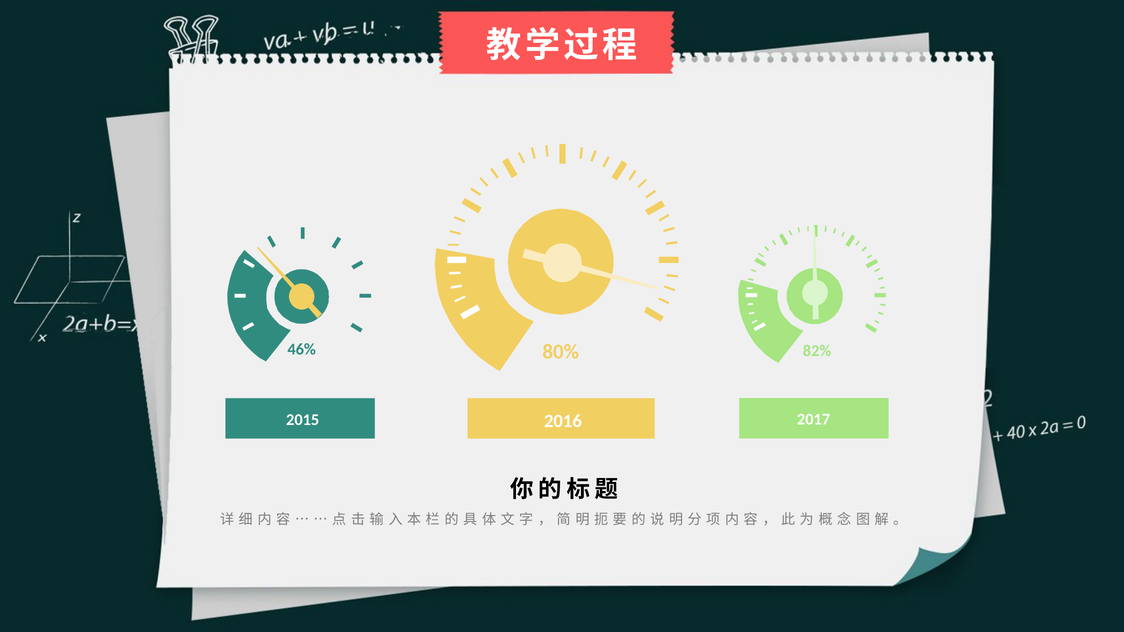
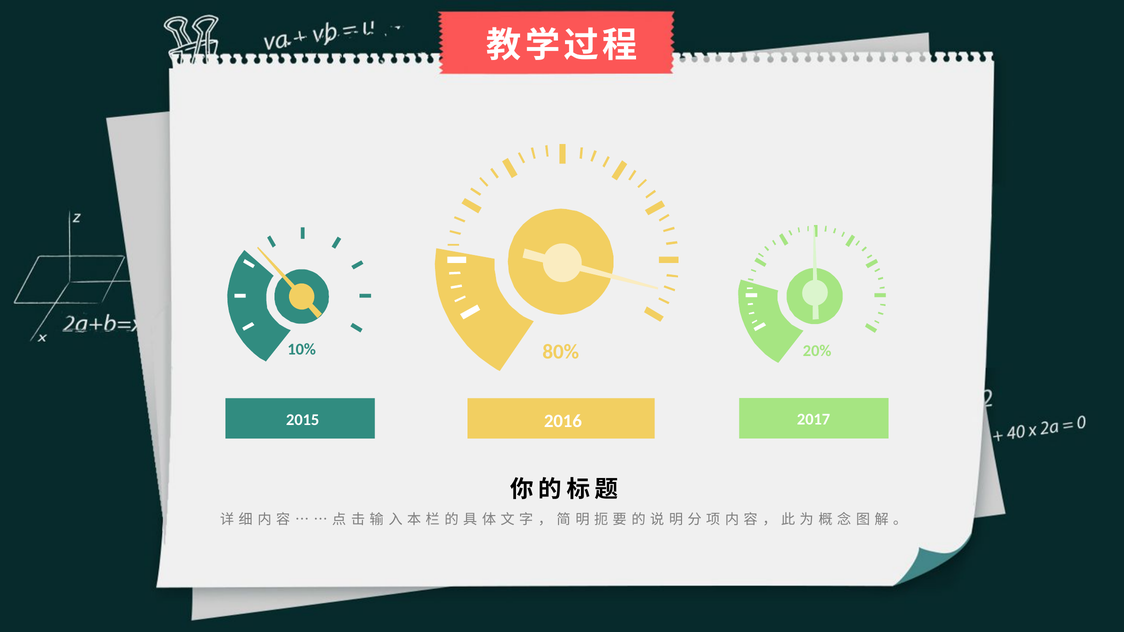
46%: 46% -> 10%
82%: 82% -> 20%
